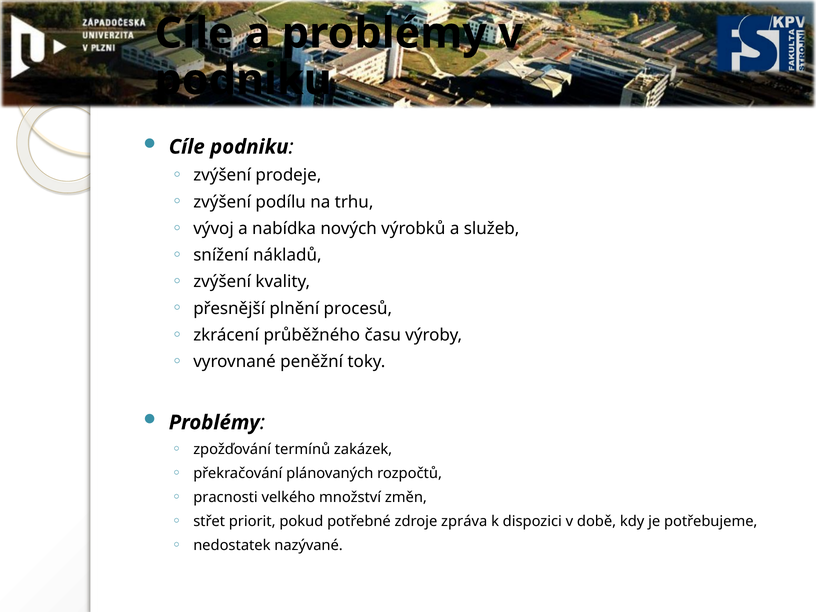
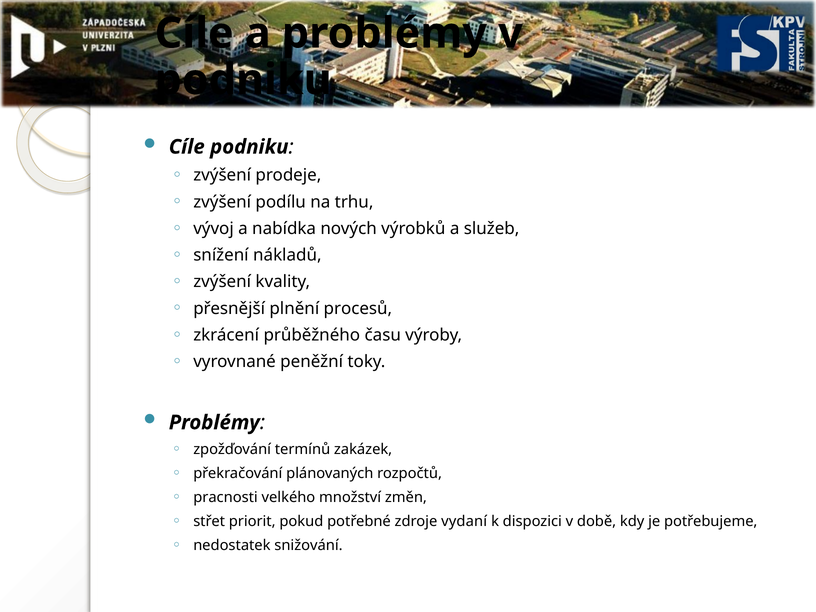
zpráva: zpráva -> vydaní
nazývané: nazývané -> snižování
